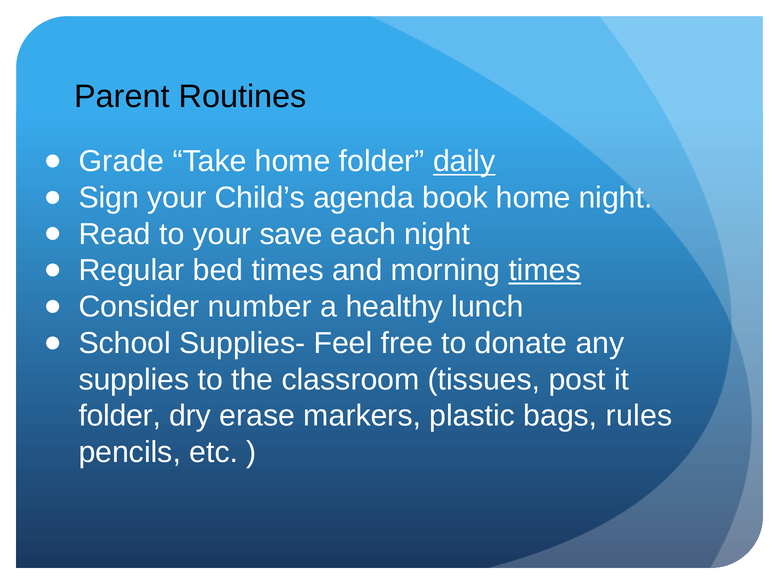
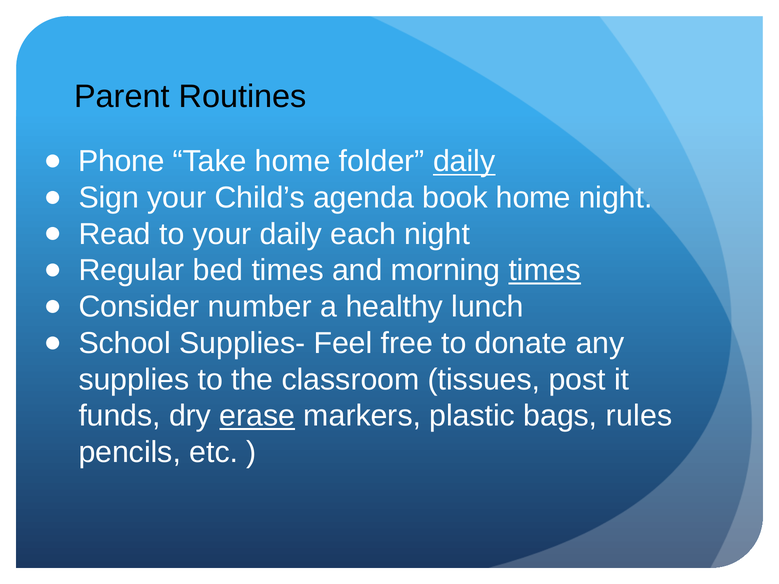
Grade: Grade -> Phone
your save: save -> daily
folder at (120, 416): folder -> funds
erase underline: none -> present
